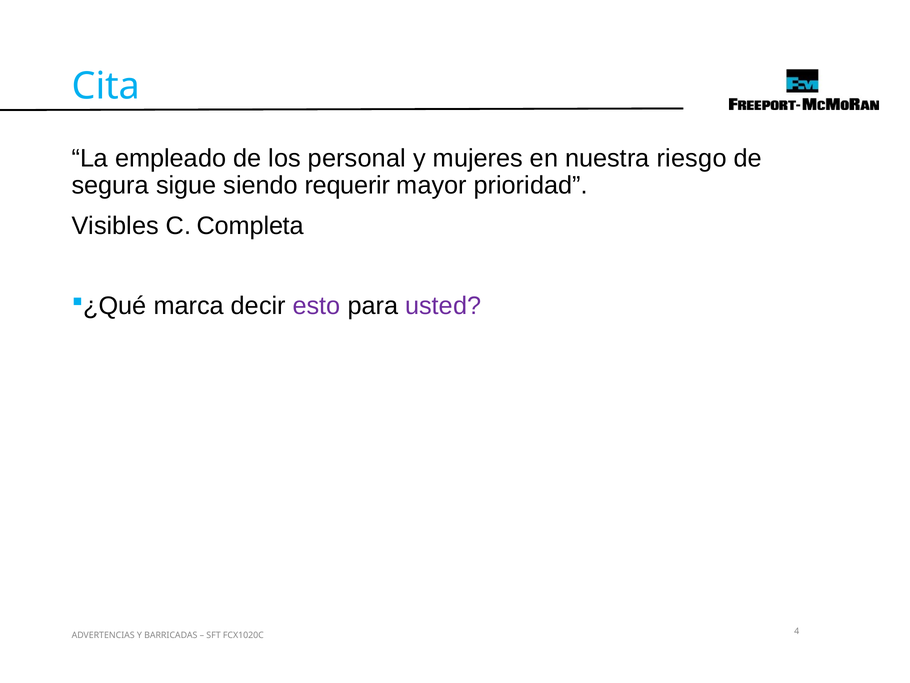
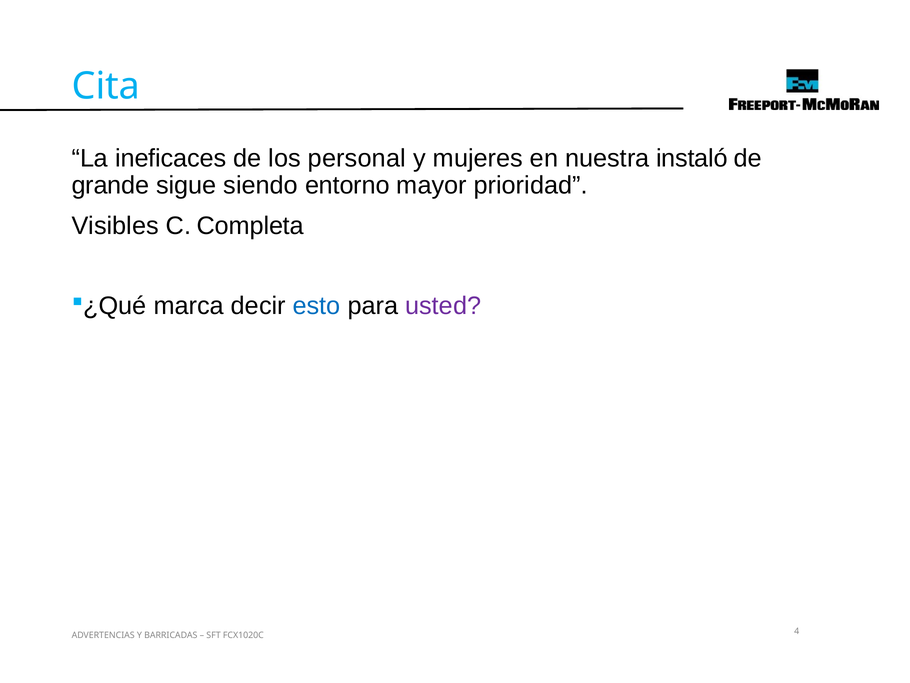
empleado: empleado -> ineficaces
riesgo: riesgo -> instaló
segura: segura -> grande
requerir: requerir -> entorno
esto colour: purple -> blue
